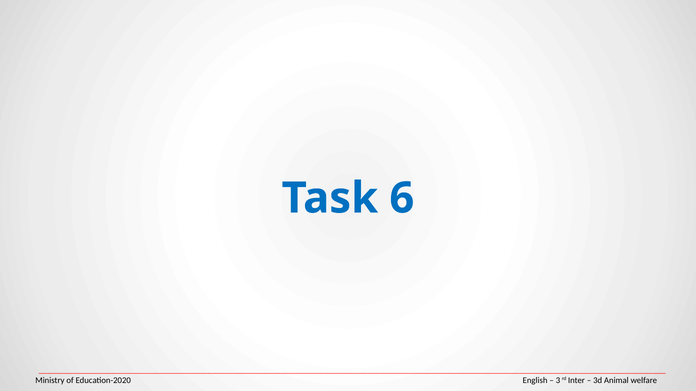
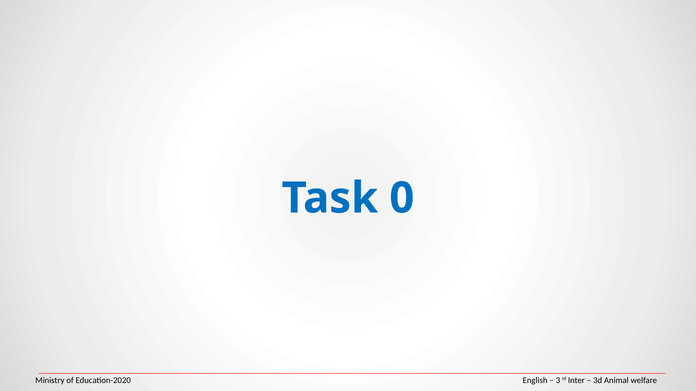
6: 6 -> 0
